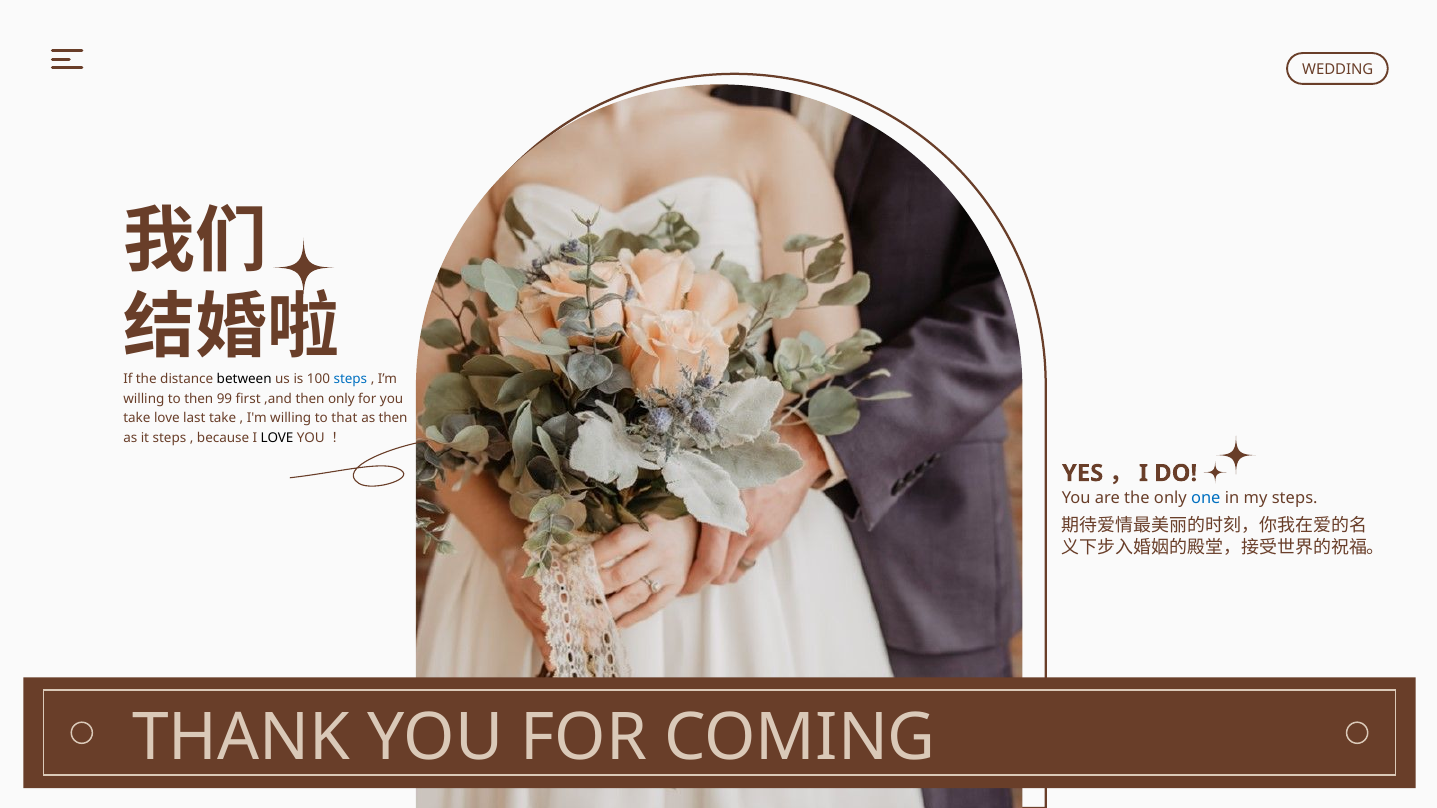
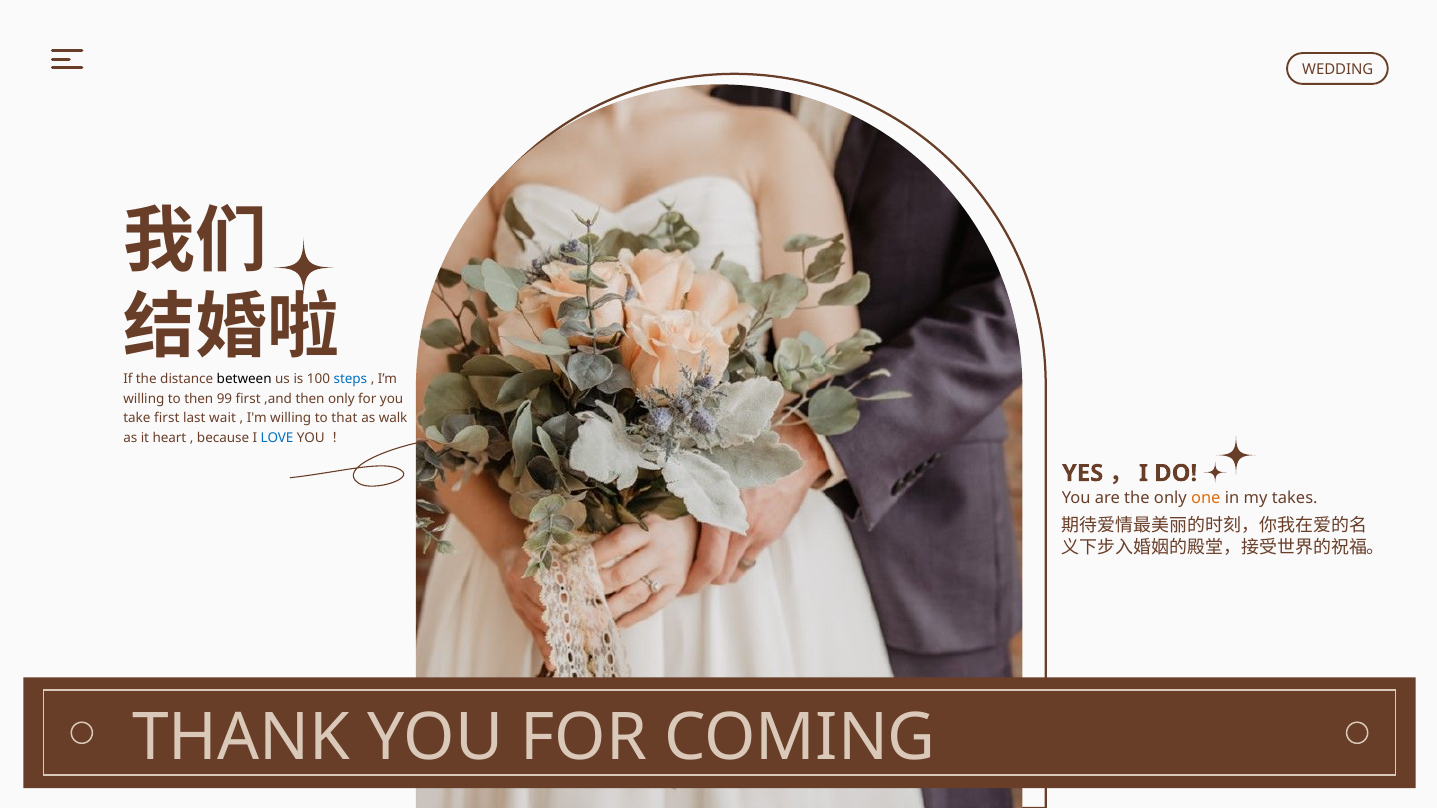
take love: love -> first
last take: take -> wait
as then: then -> walk
it steps: steps -> heart
LOVE at (277, 438) colour: black -> blue
one colour: blue -> orange
my steps: steps -> takes
